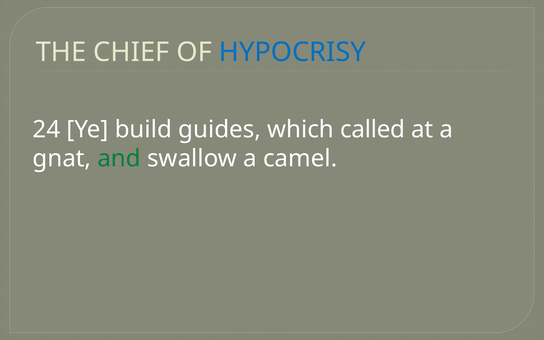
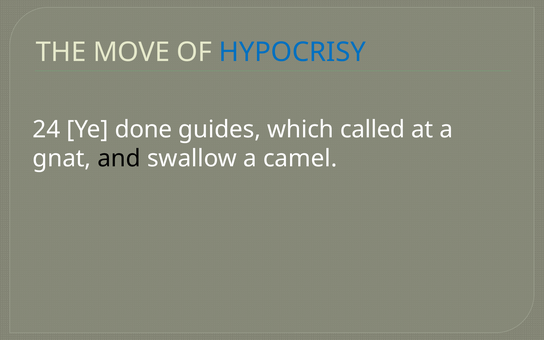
CHIEF: CHIEF -> MOVE
build: build -> done
and colour: green -> black
